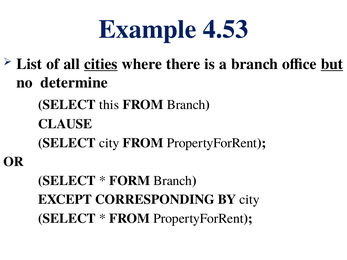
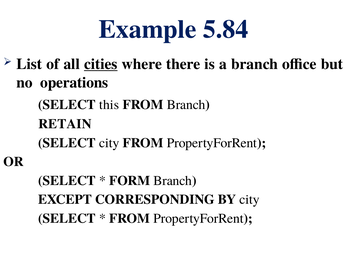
4.53: 4.53 -> 5.84
but underline: present -> none
determine: determine -> operations
CLAUSE: CLAUSE -> RETAIN
